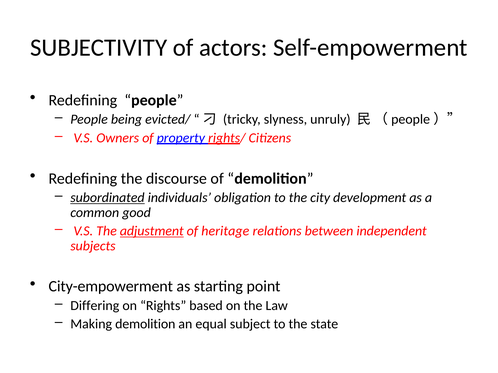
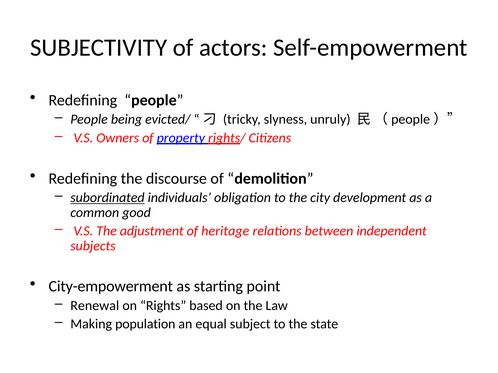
adjustment underline: present -> none
Differing: Differing -> Renewal
Making demolition: demolition -> population
